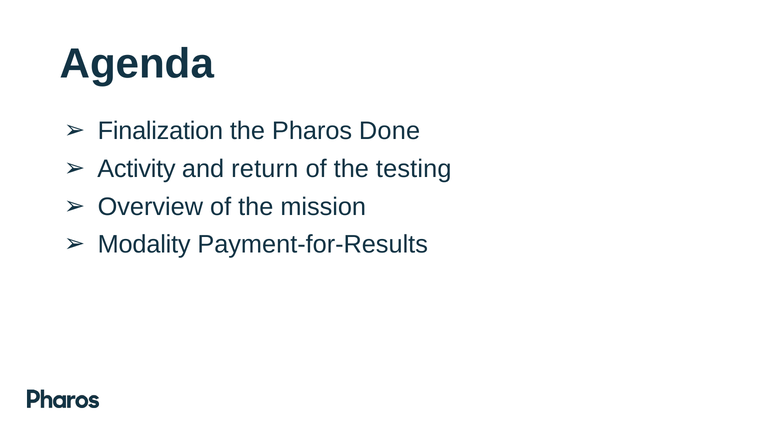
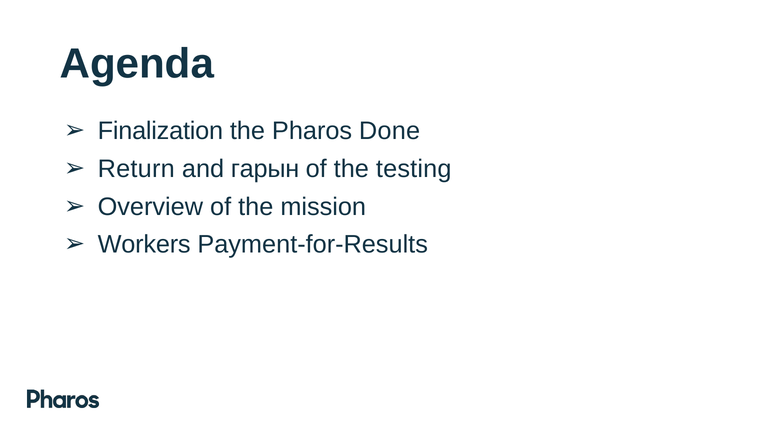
Activity: Activity -> Return
return: return -> гарын
Modality: Modality -> Workers
